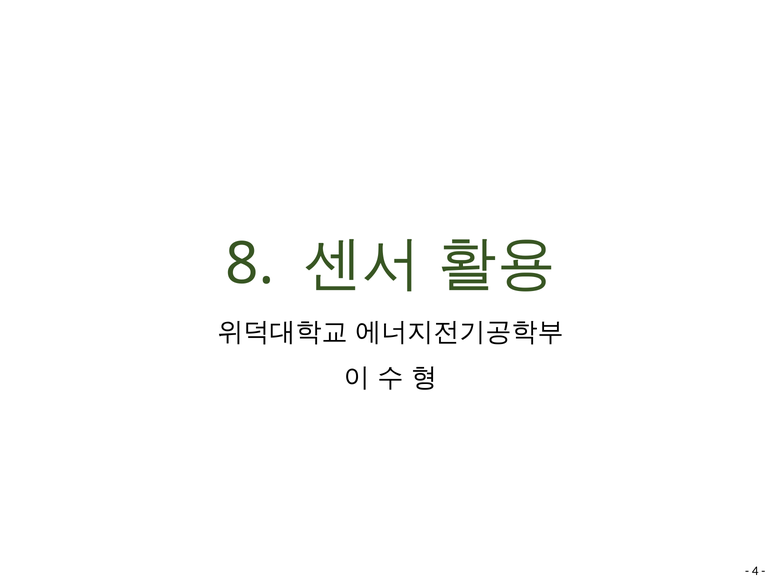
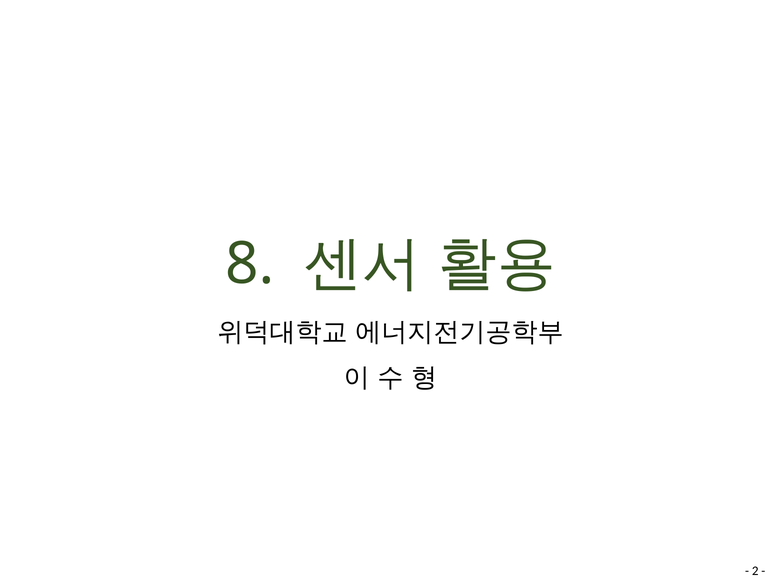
4: 4 -> 2
